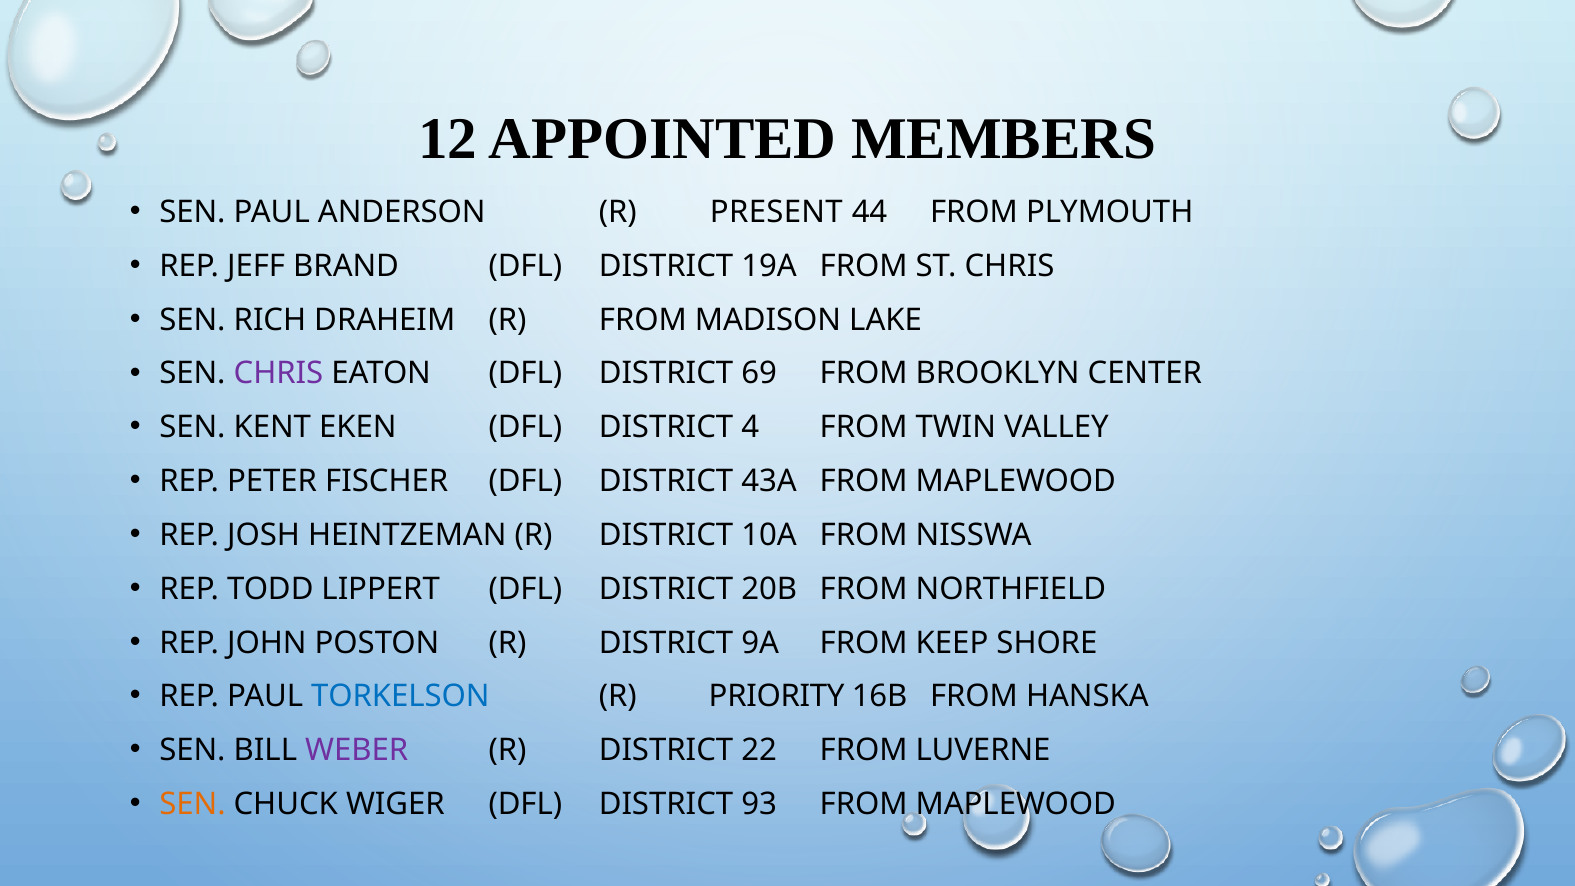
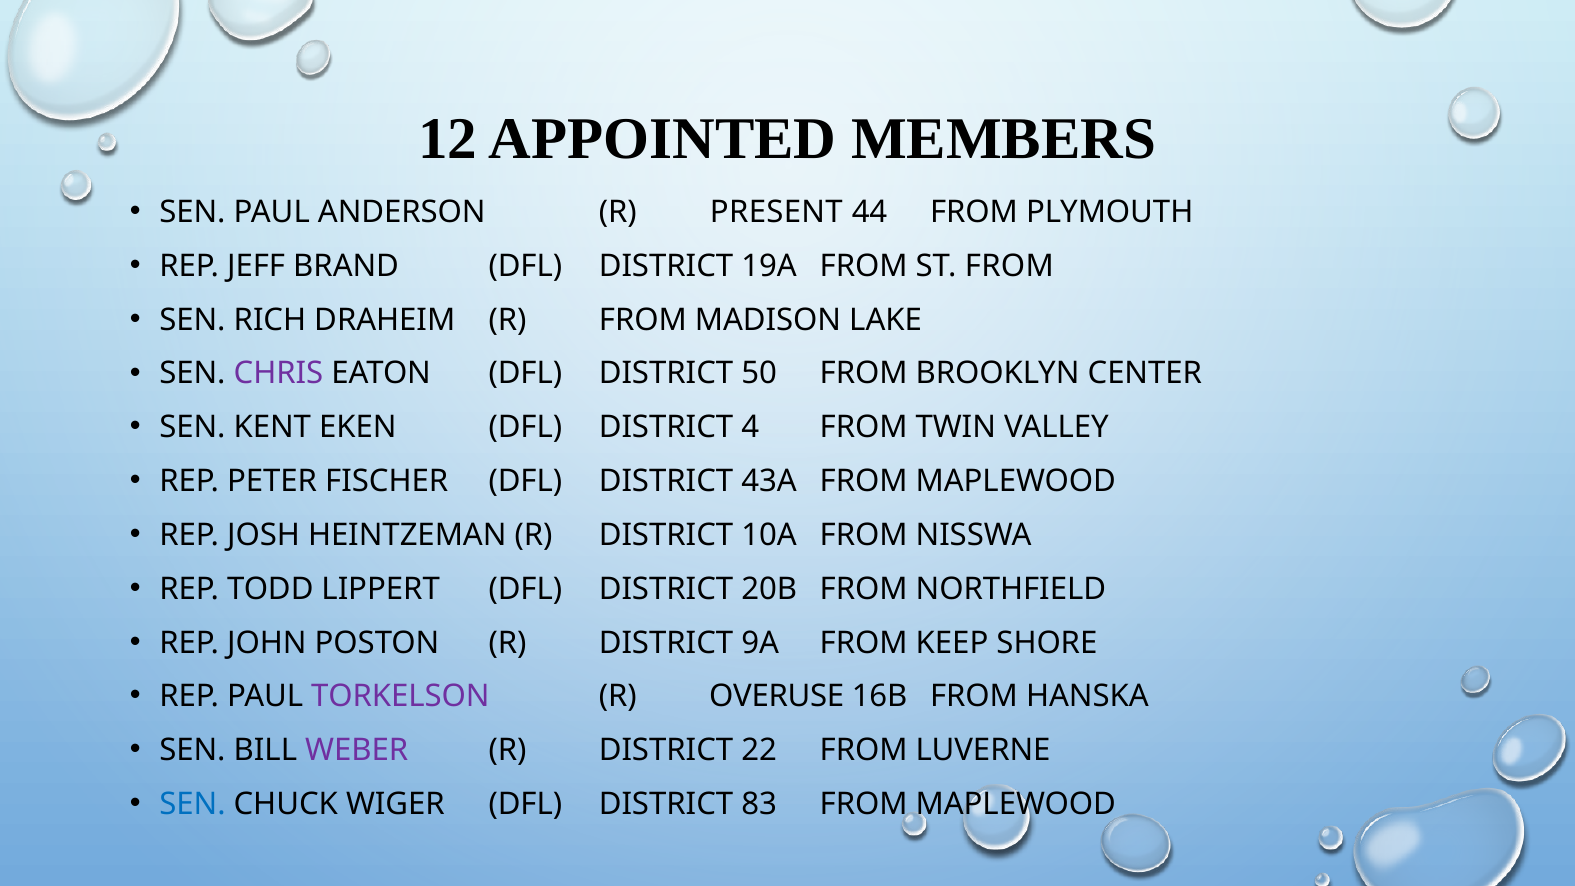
ST CHRIS: CHRIS -> FROM
69: 69 -> 50
TORKELSON colour: blue -> purple
PRIORITY: PRIORITY -> OVERUSE
SEN at (193, 804) colour: orange -> blue
93: 93 -> 83
